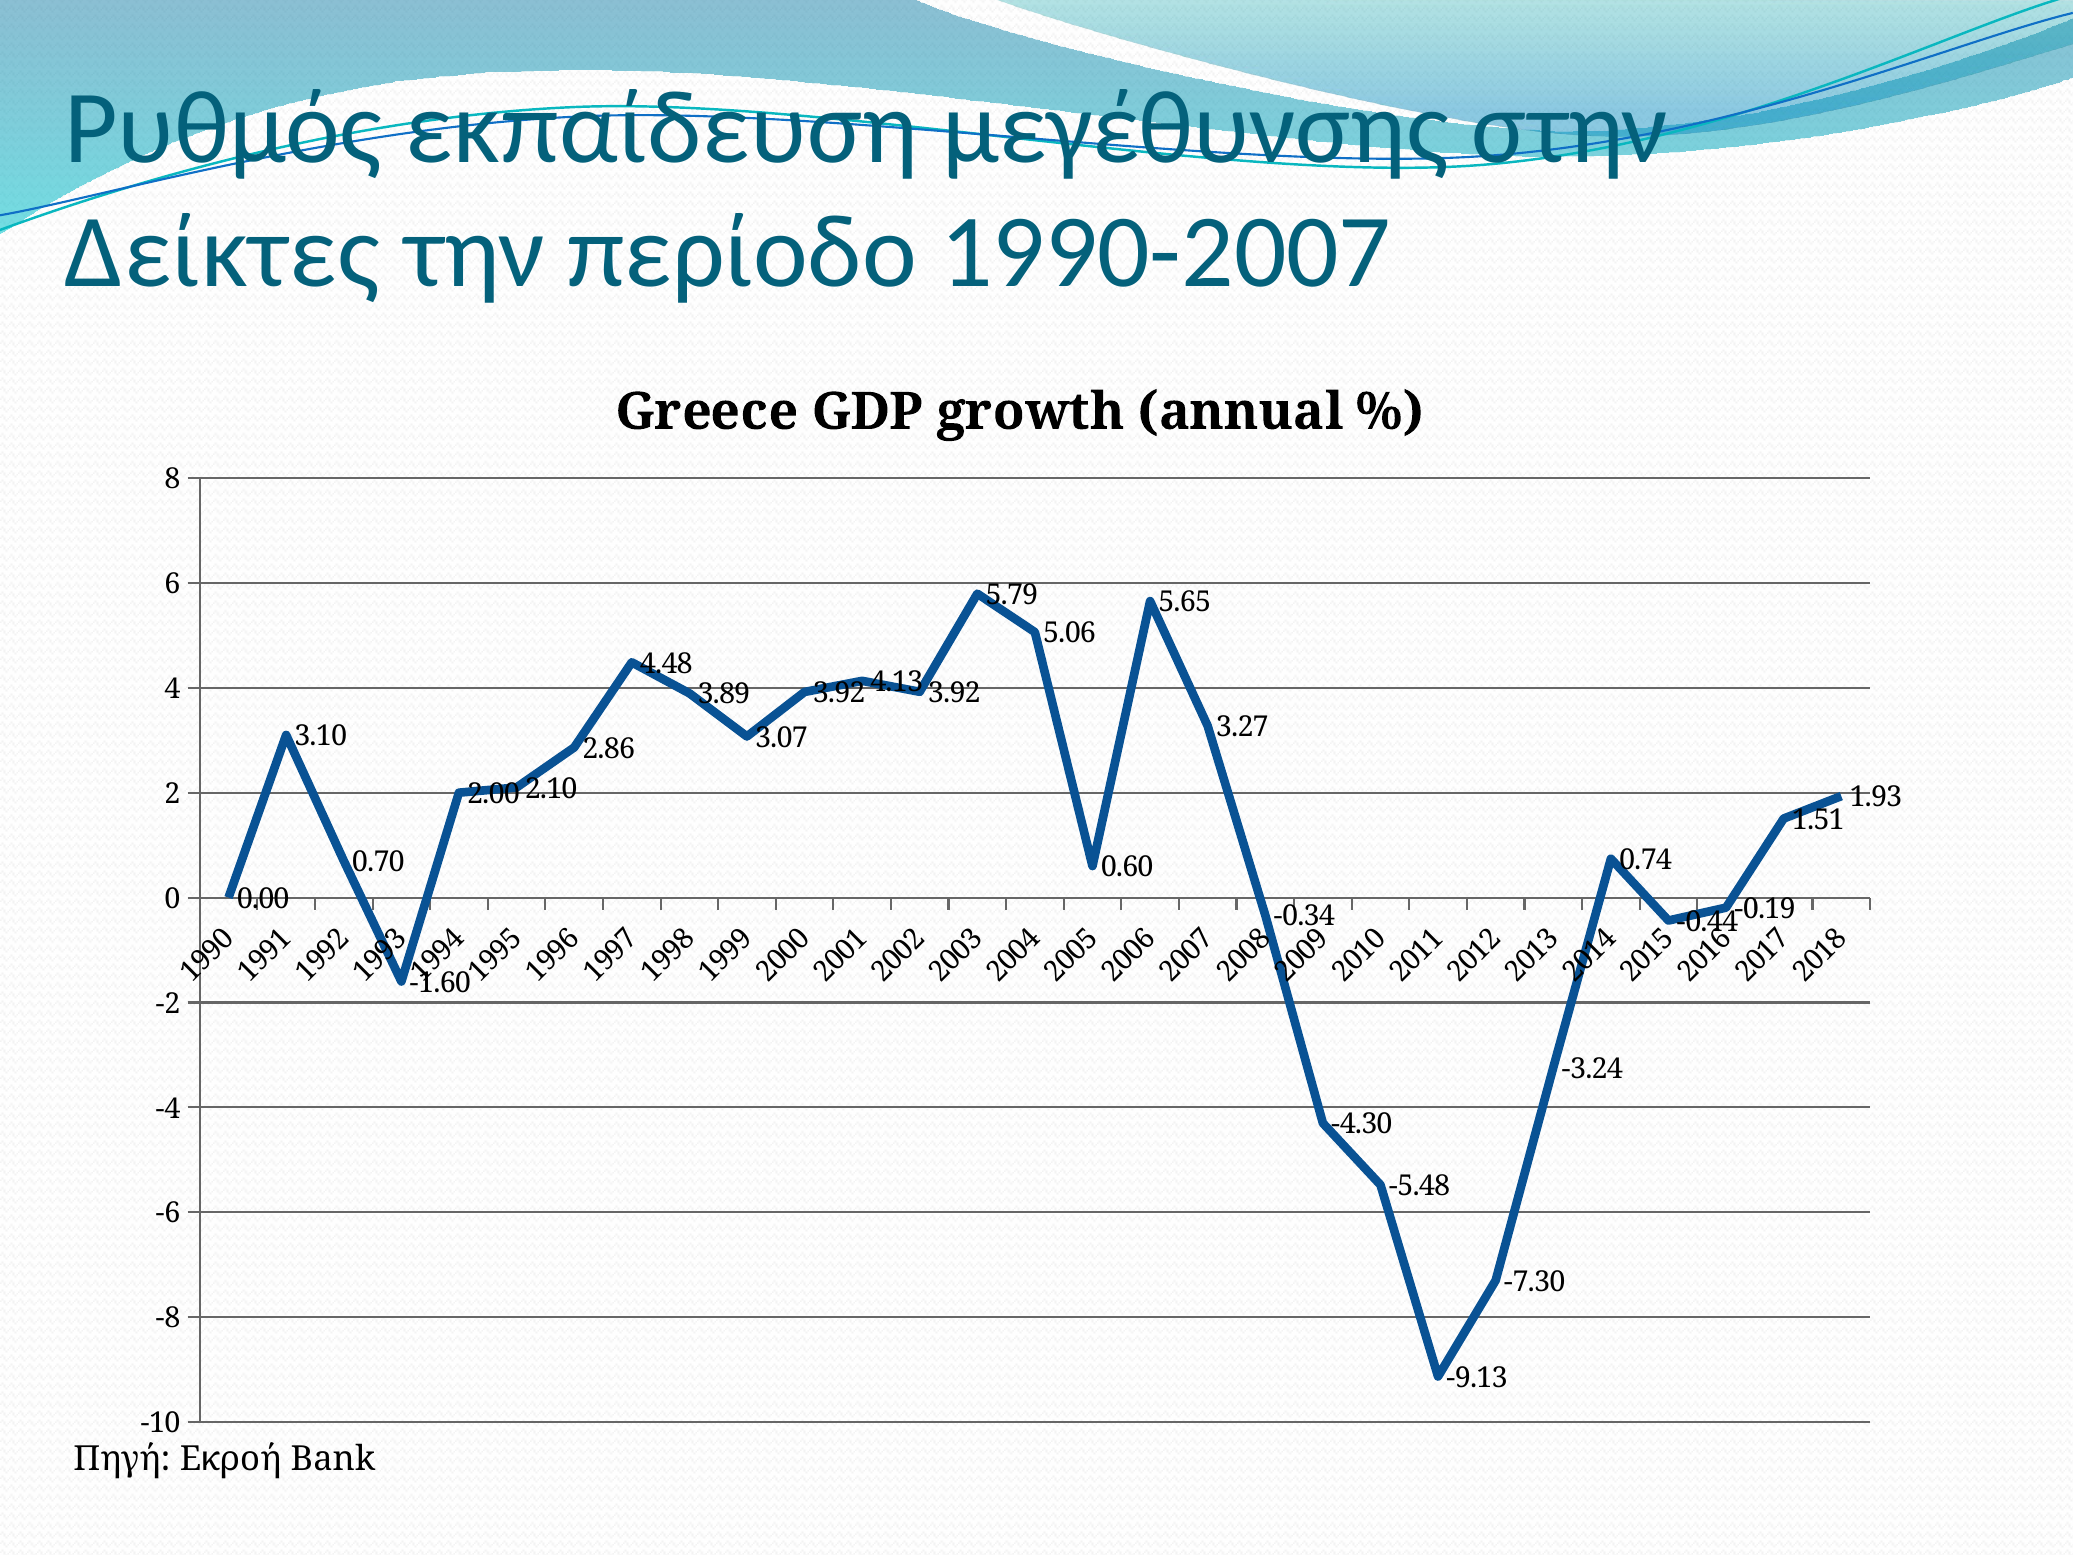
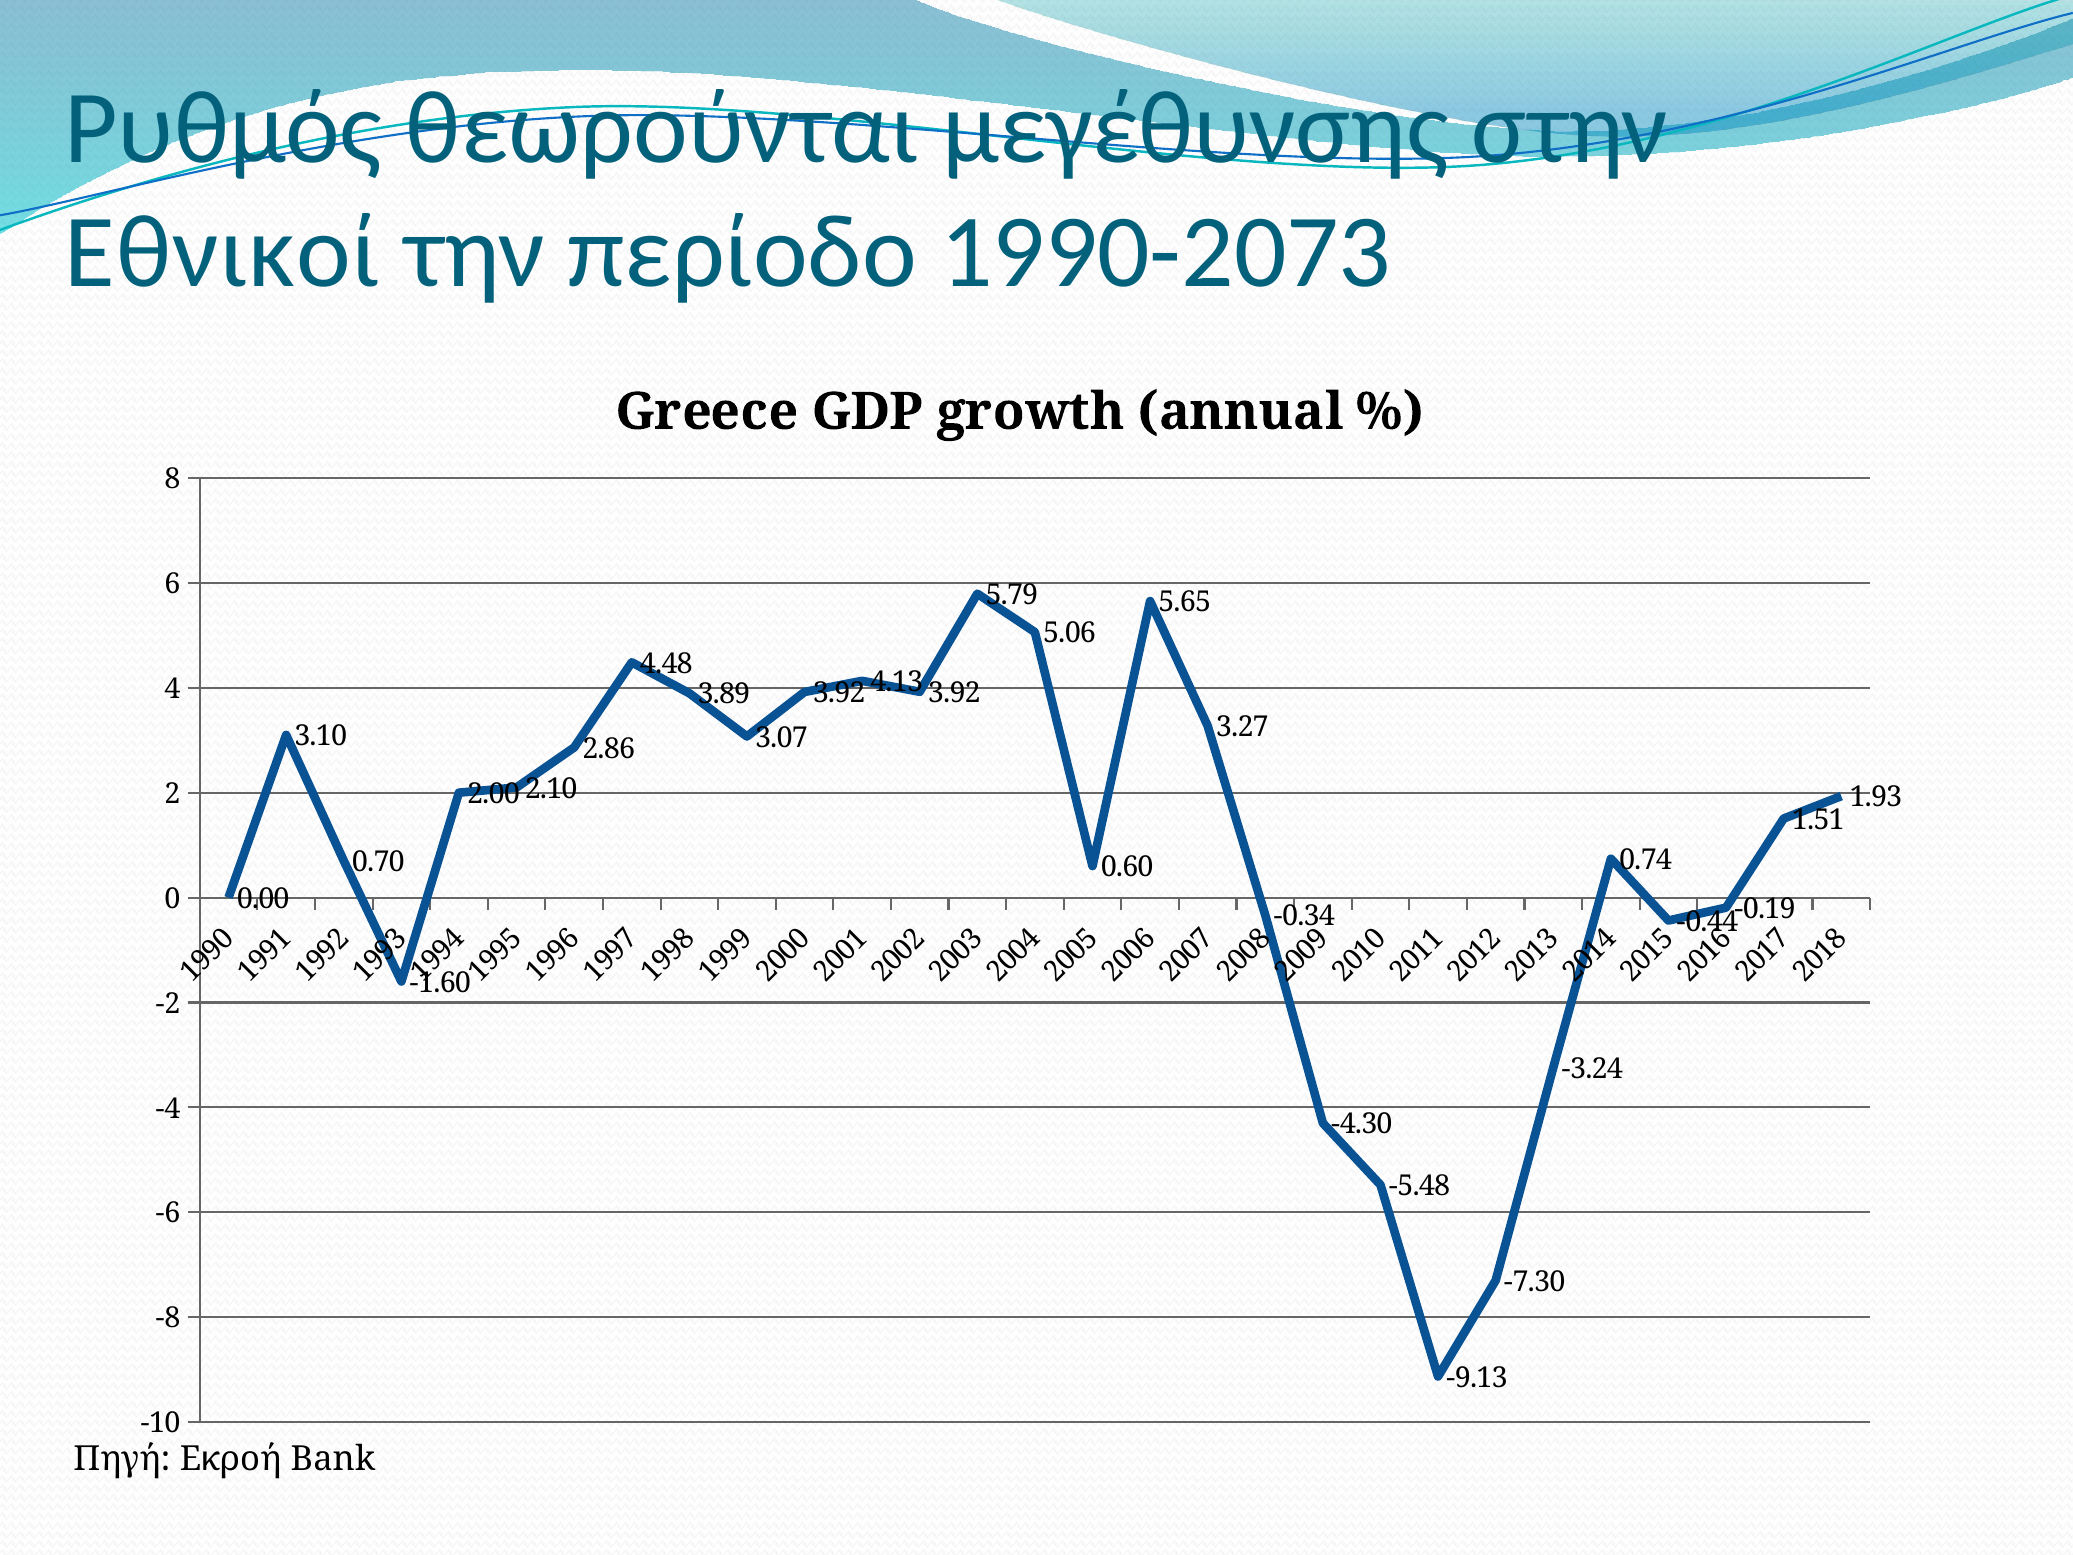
εκπαίδευση: εκπαίδευση -> θεωρούνται
Δείκτες: Δείκτες -> Εθνικοί
1990-2007: 1990-2007 -> 1990-2073
